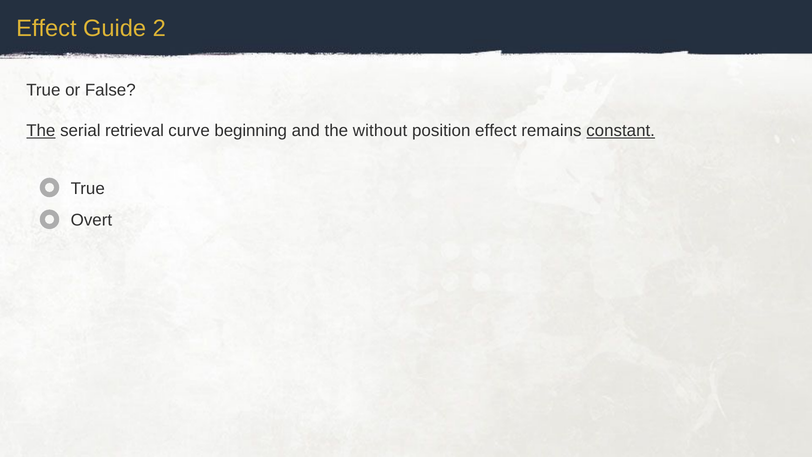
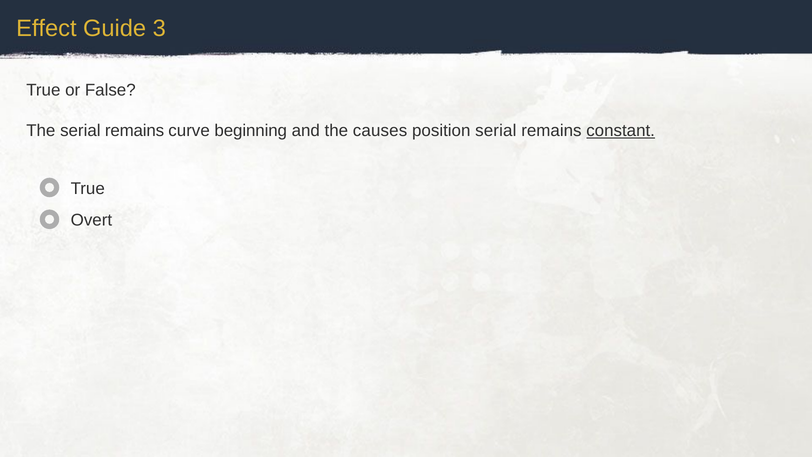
2: 2 -> 3
The at (41, 131) underline: present -> none
retrieval at (135, 131): retrieval -> remains
without: without -> causes
position effect: effect -> serial
